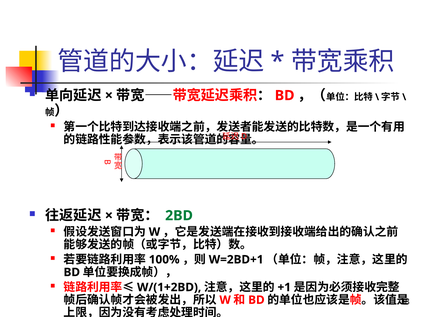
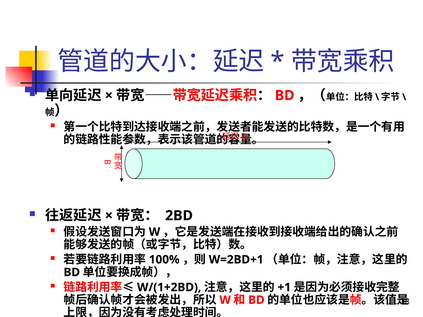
2BD colour: green -> black
